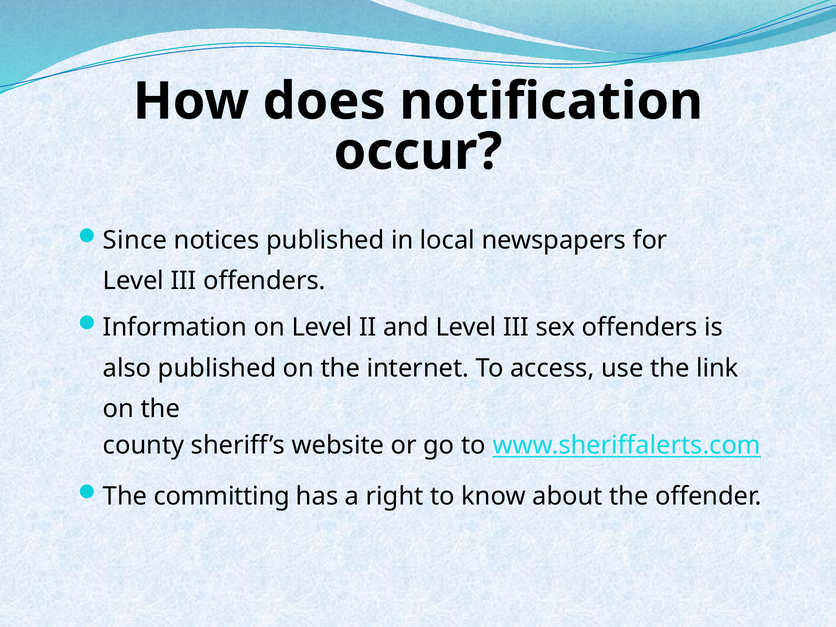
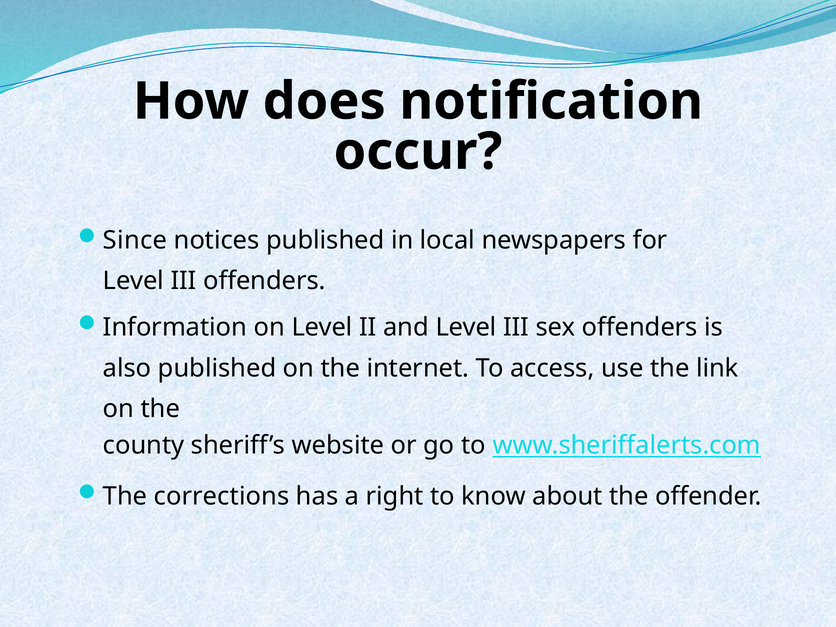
committing: committing -> corrections
